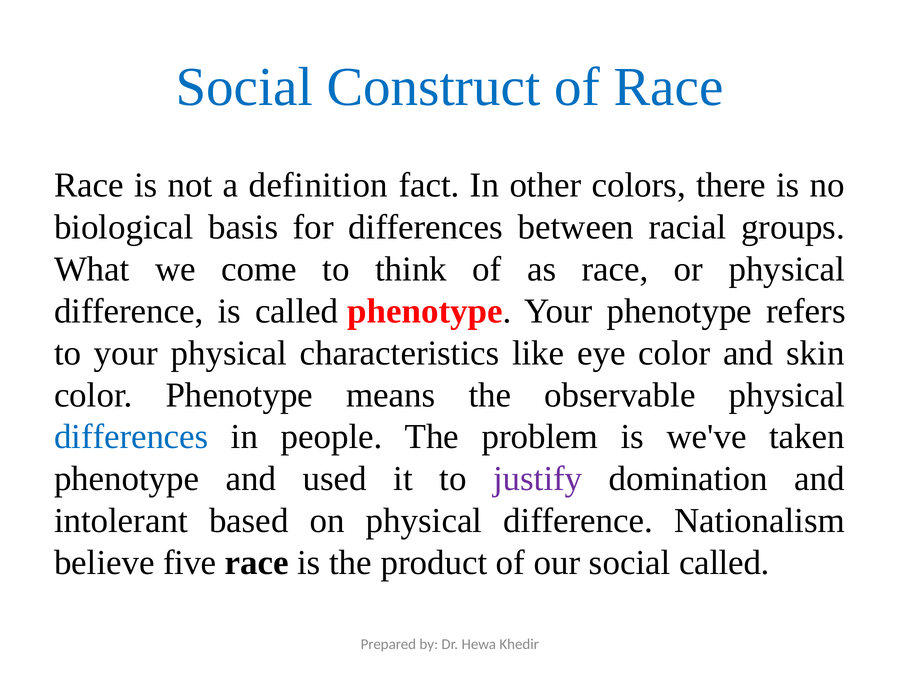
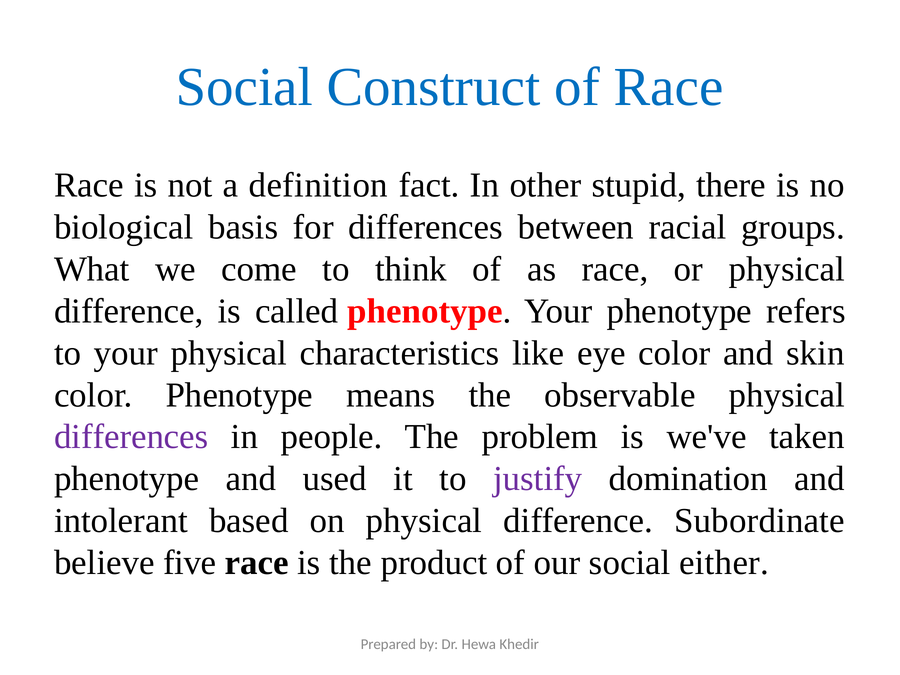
colors: colors -> stupid
differences at (131, 437) colour: blue -> purple
Nationalism: Nationalism -> Subordinate
social called: called -> either
